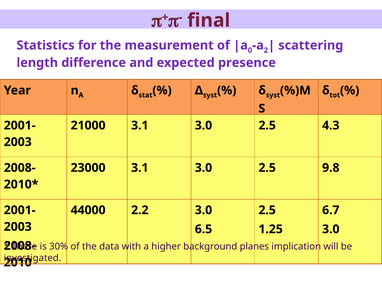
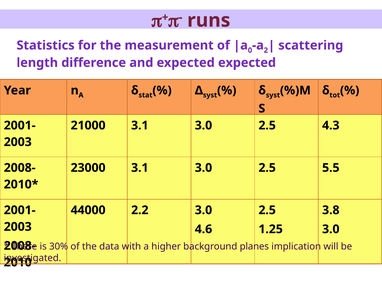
final: final -> runs
expected presence: presence -> expected
9.8: 9.8 -> 5.5
6.7: 6.7 -> 3.8
6.5: 6.5 -> 4.6
